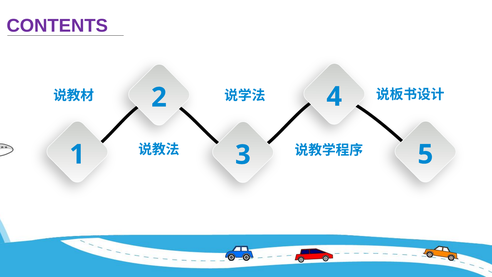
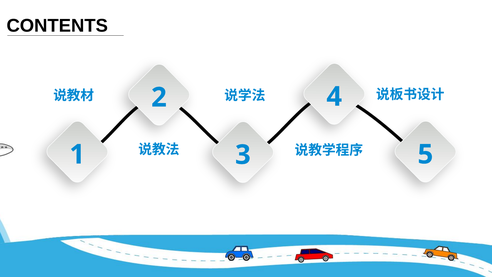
CONTENTS colour: purple -> black
